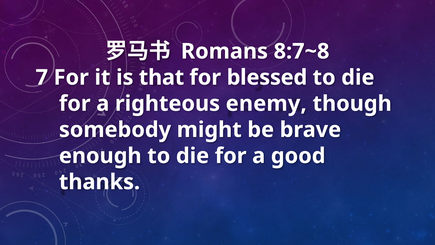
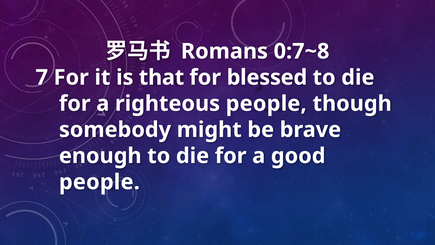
8:7~8: 8:7~8 -> 0:7~8
righteous enemy: enemy -> people
thanks at (100, 182): thanks -> people
